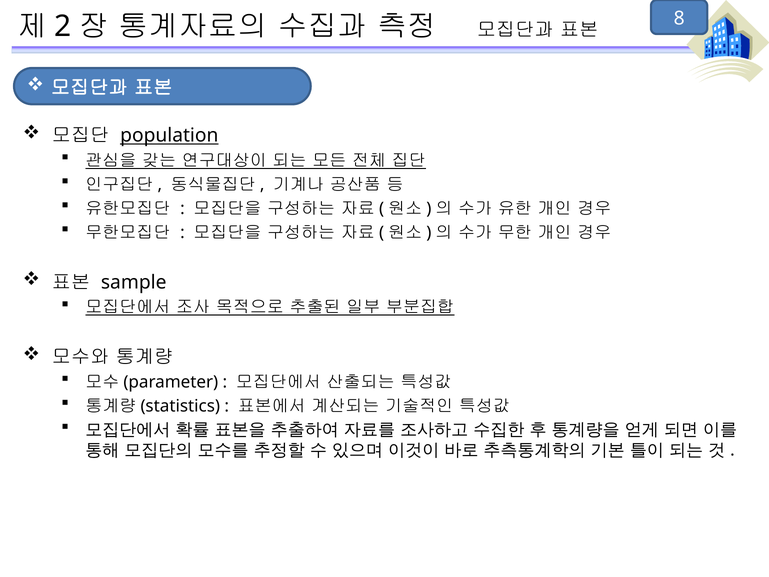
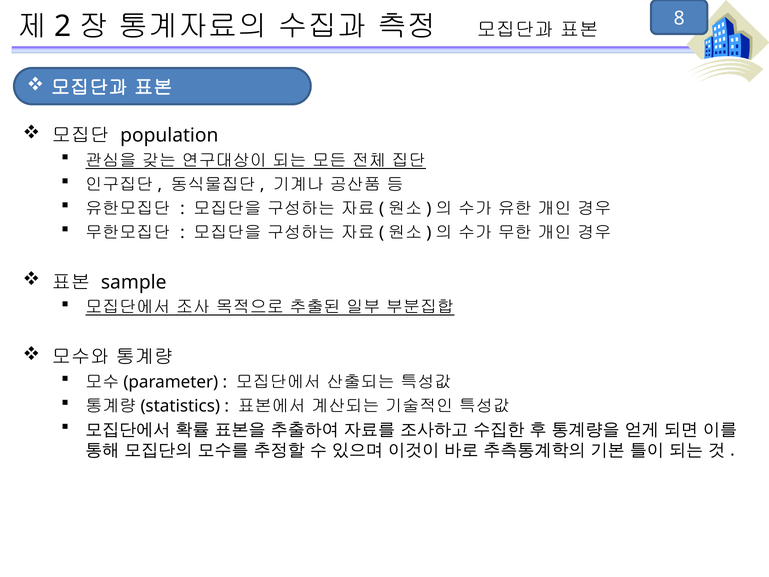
population underline: present -> none
